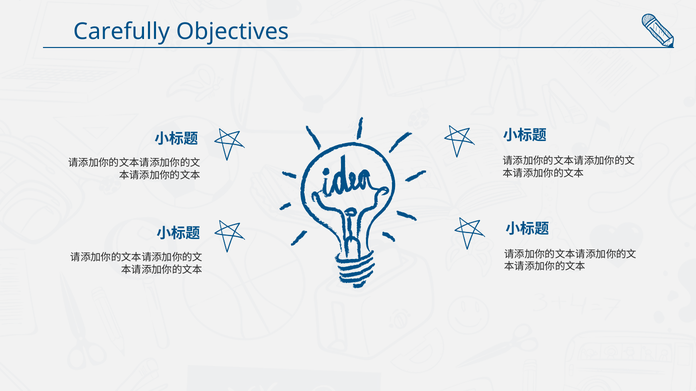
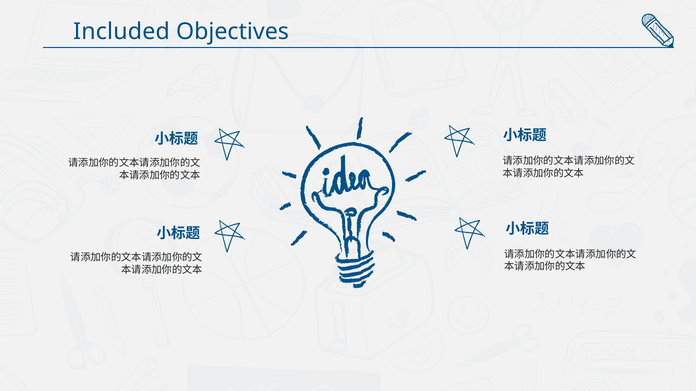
Carefully: Carefully -> Included
